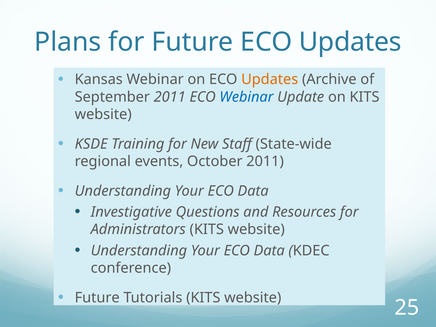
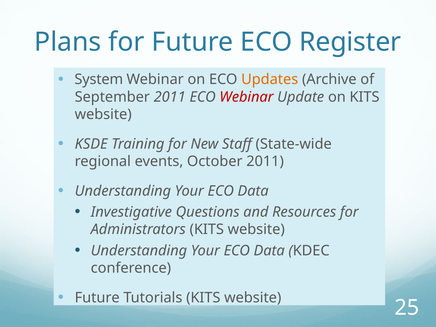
Future ECO Updates: Updates -> Register
Kansas: Kansas -> System
Webinar at (246, 97) colour: blue -> red
